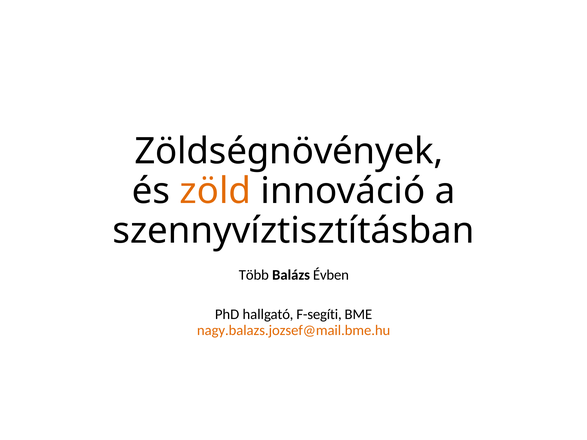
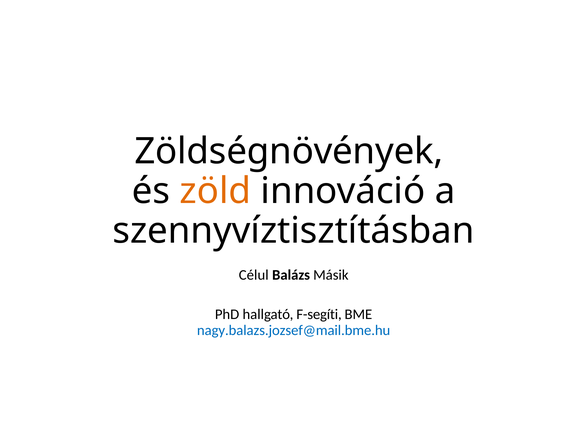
Több: Több -> Célul
Évben: Évben -> Másik
nagy.balazs.jozsef@mail.bme.hu colour: orange -> blue
